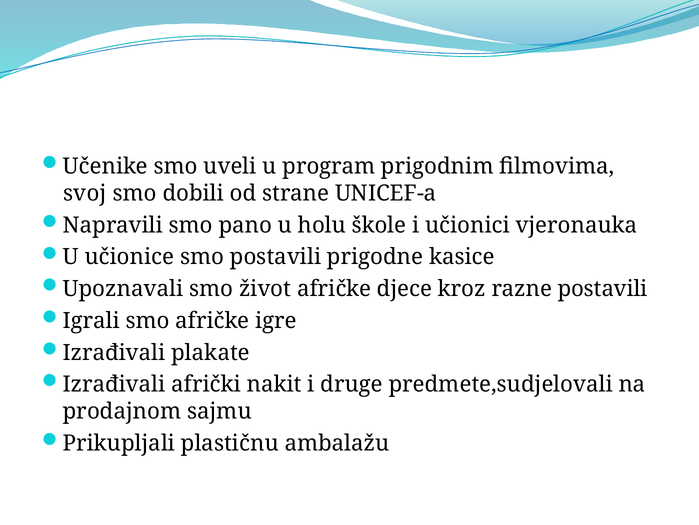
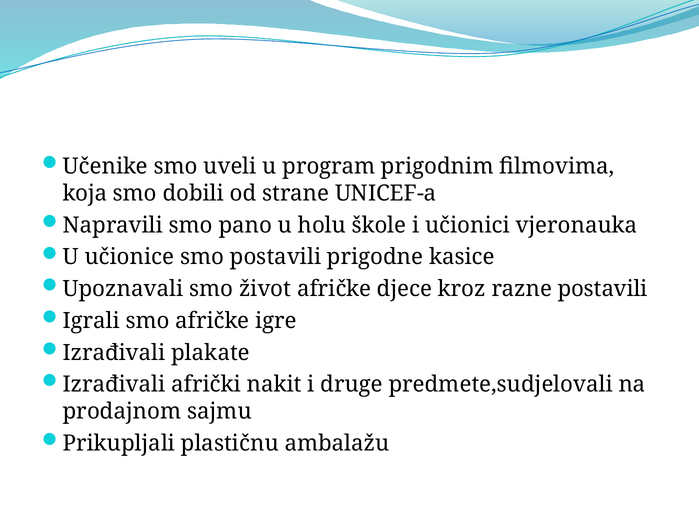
svoj: svoj -> koja
